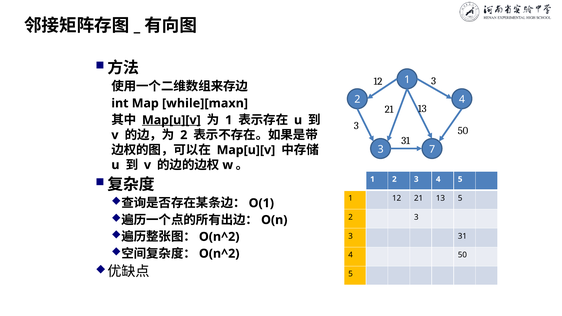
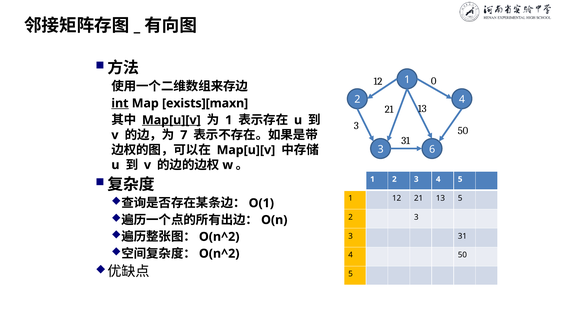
12 3: 3 -> 0
int underline: none -> present
while][maxn: while][maxn -> exists][maxn
2 at (184, 135): 2 -> 7
7: 7 -> 6
